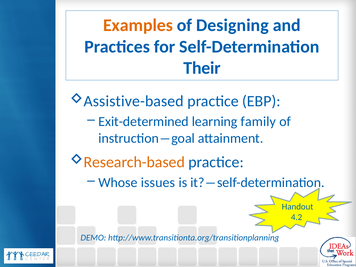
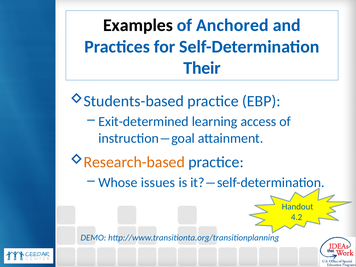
Examples colour: orange -> black
Designing: Designing -> Anchored
Assistive-based: Assistive-based -> Students-based
family: family -> access
